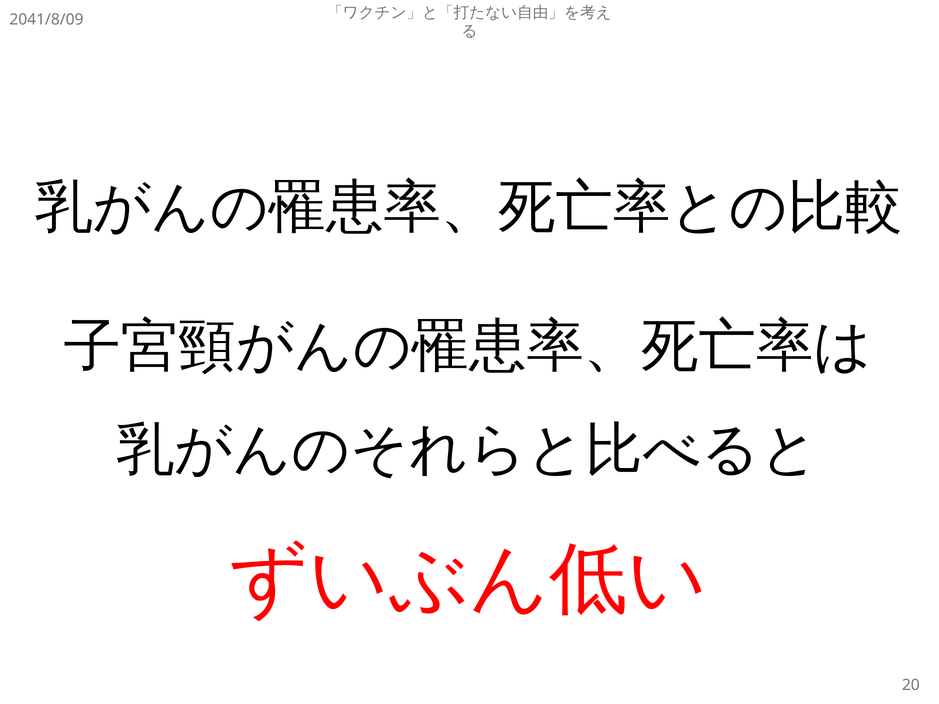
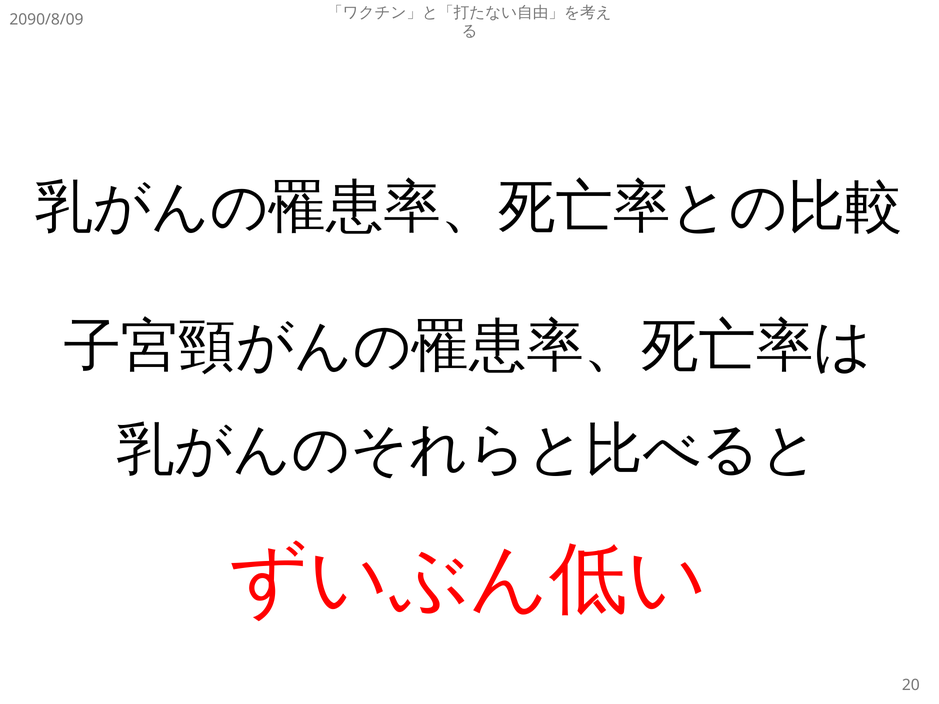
2041/8/09: 2041/8/09 -> 2090/8/09
